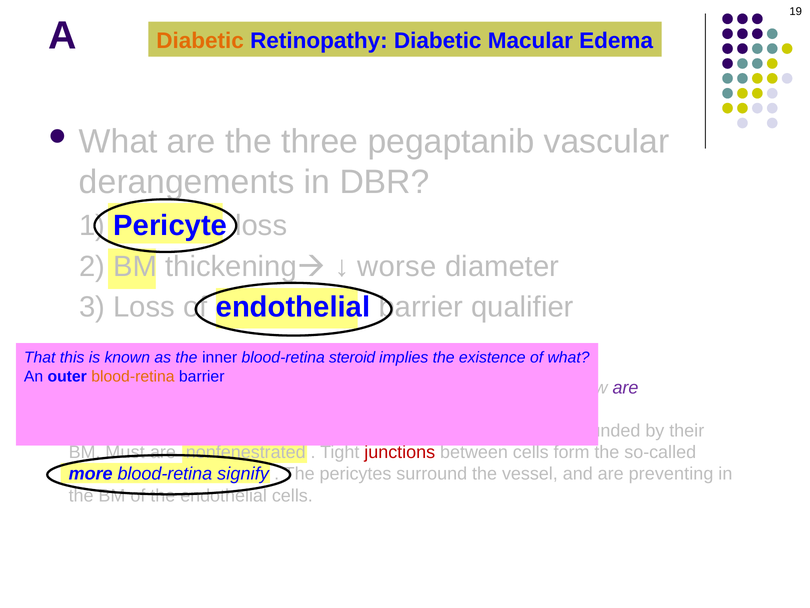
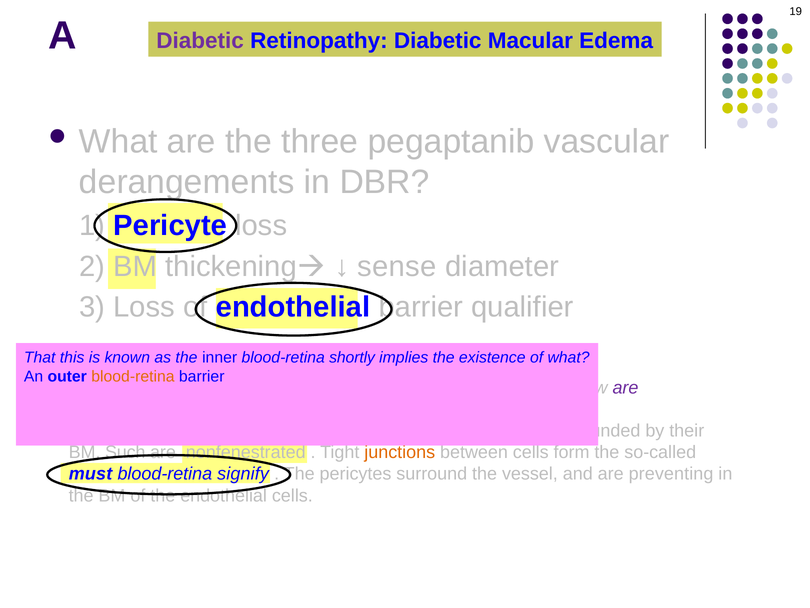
Diabetic at (200, 41) colour: orange -> purple
worse: worse -> sense
steroid: steroid -> shortly
Must: Must -> Such
junctions at (400, 452) colour: red -> orange
more: more -> must
